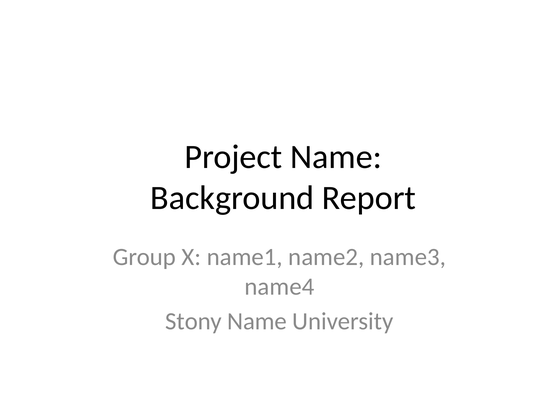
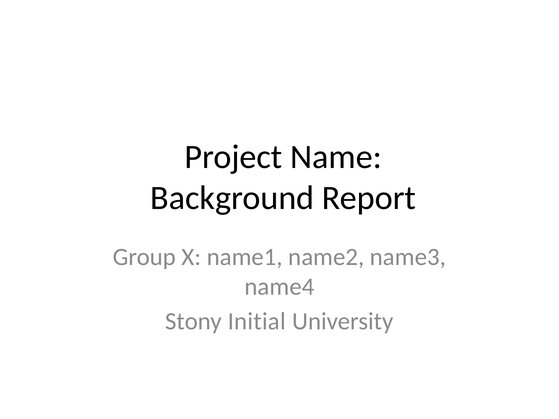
Stony Name: Name -> Initial
